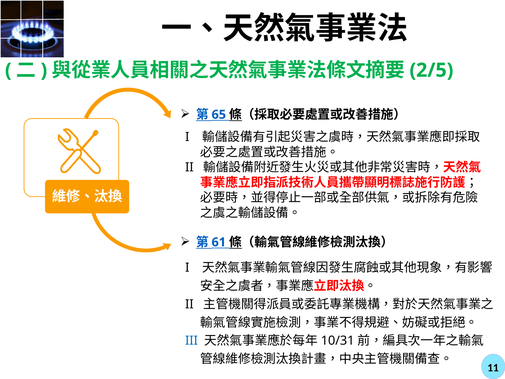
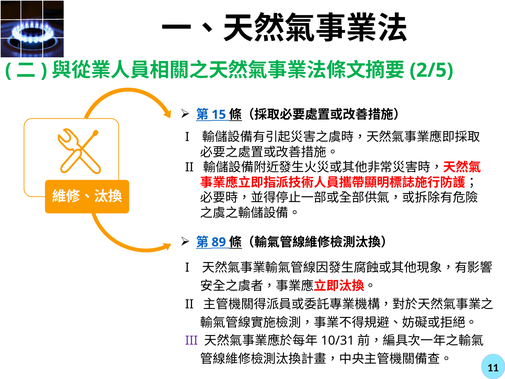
65: 65 -> 15
61: 61 -> 89
III colour: blue -> purple
